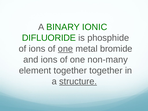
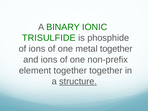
DIFLUORIDE: DIFLUORIDE -> TRISULFIDE
one at (65, 49) underline: present -> none
metal bromide: bromide -> together
non-many: non-many -> non-prefix
